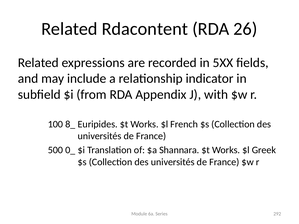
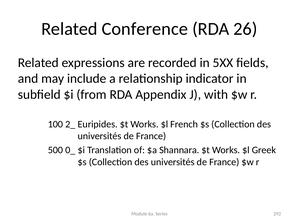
Rdacontent: Rdacontent -> Conference
8_: 8_ -> 2_
